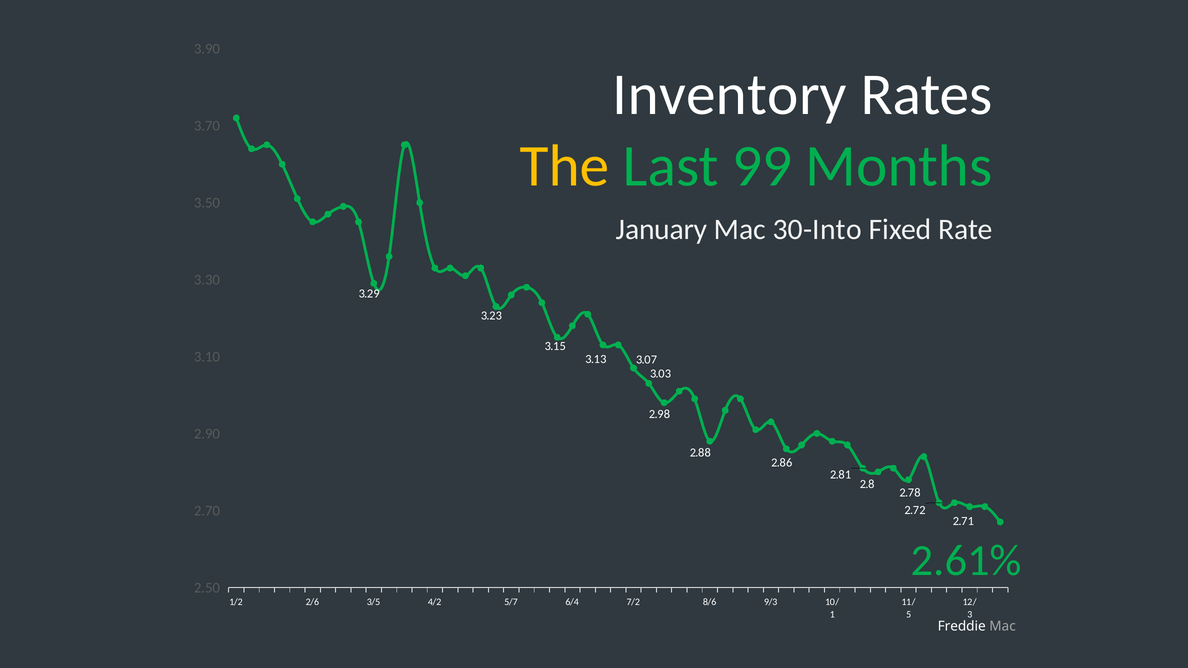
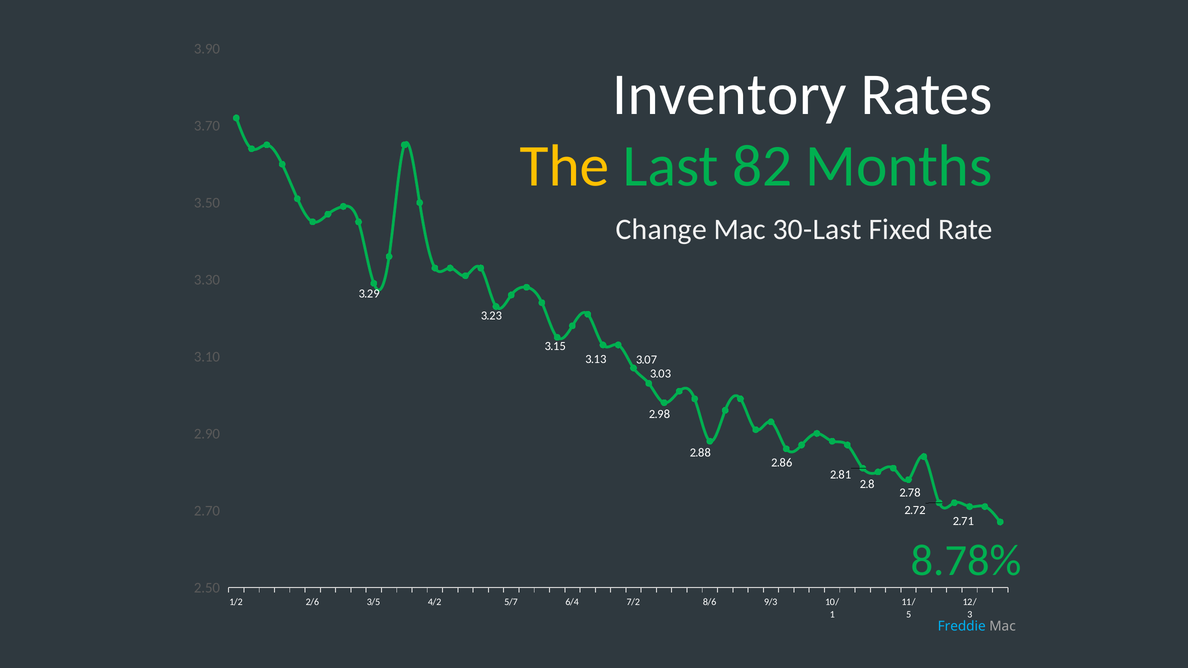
99: 99 -> 82
January: January -> Change
30-Into: 30-Into -> 30-Last
2.61%: 2.61% -> 8.78%
Freddie colour: white -> light blue
